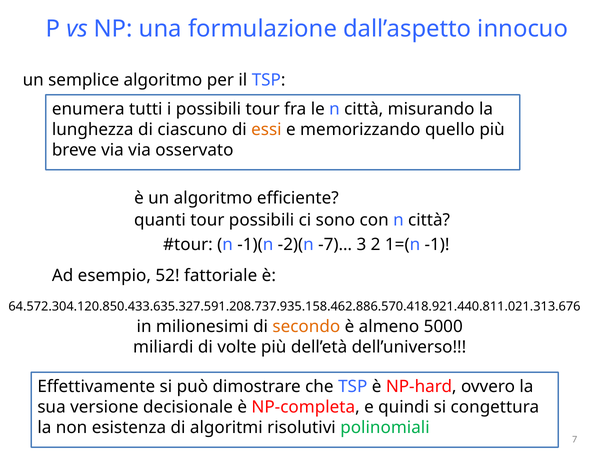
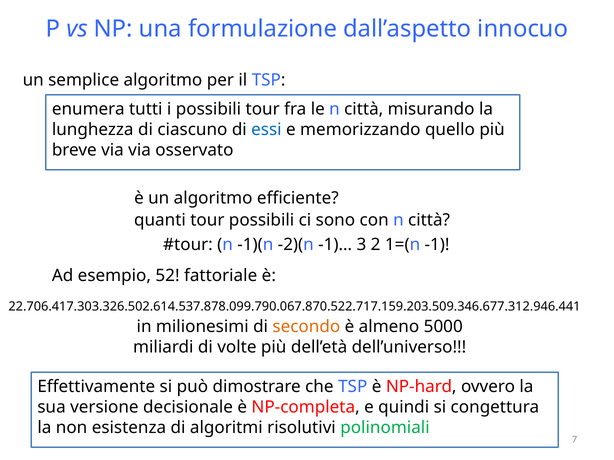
essi colour: orange -> blue
-7)…: -7)… -> -1)…
64.572.304.120.850.433.635.327.591.208.737.935.158.462.886.570.418.921.440.811.021.313.676: 64.572.304.120.850.433.635.327.591.208.737.935.158.462.886.570.418.921.440.811.021.313.676 -> 22.706.417.303.326.502.614.537.878.099.790.067.870.522.717.159.203.509.346.677.312.946.441
